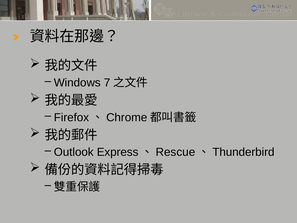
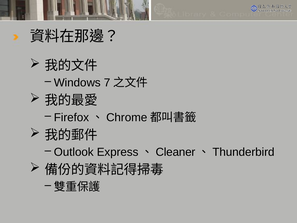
Rescue: Rescue -> Cleaner
